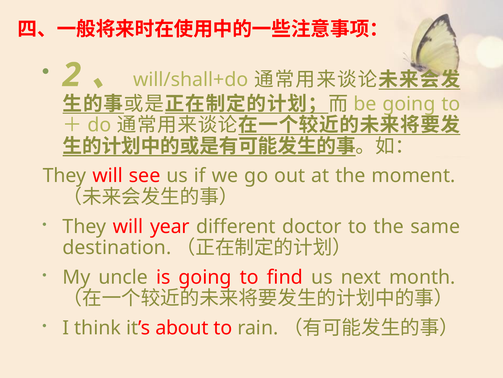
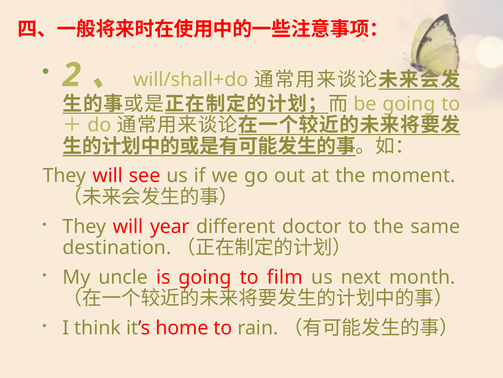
find: find -> film
about: about -> home
